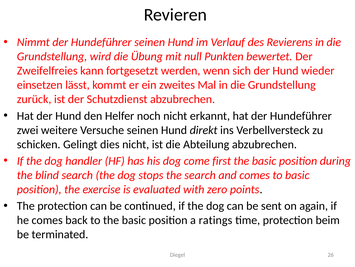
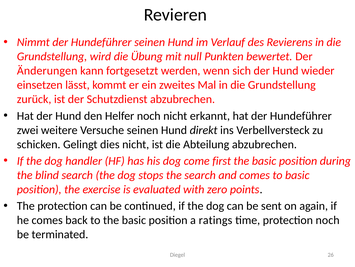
Zweifelfreies: Zweifelfreies -> Änderungen
protection beim: beim -> noch
